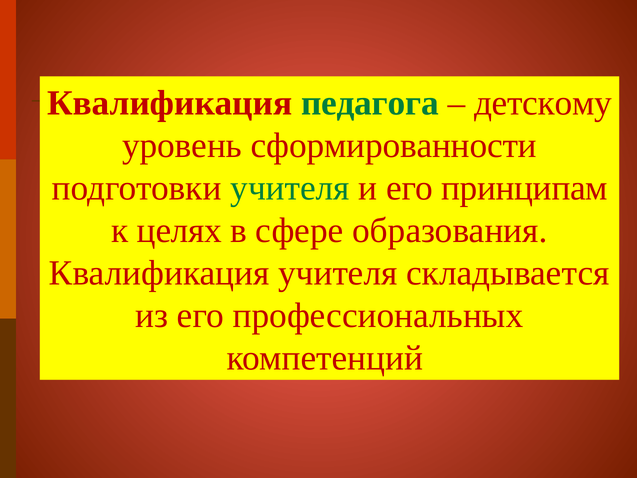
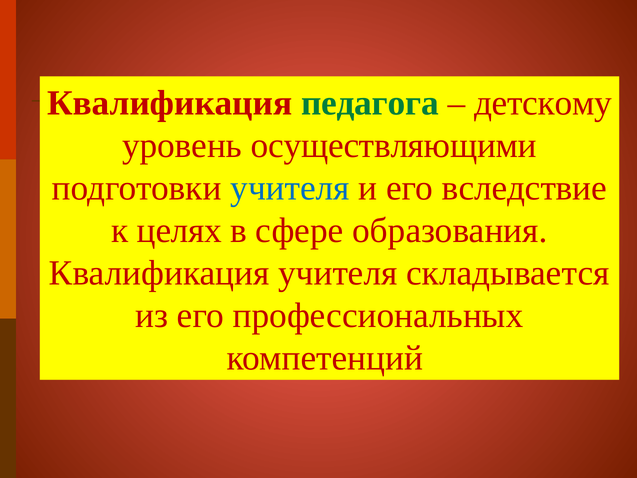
сформированности: сформированности -> осуществляющими
учителя at (290, 188) colour: green -> blue
принципам: принципам -> вследствие
